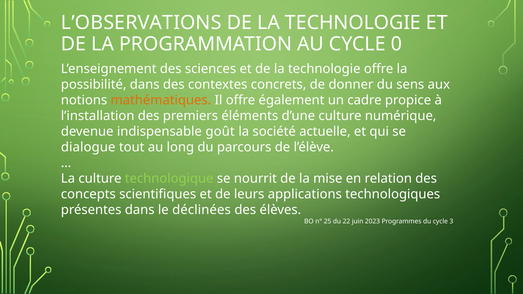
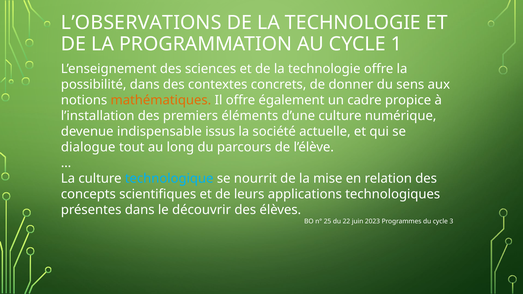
0: 0 -> 1
goût: goût -> issus
technologique colour: light green -> light blue
déclinées: déclinées -> découvrir
